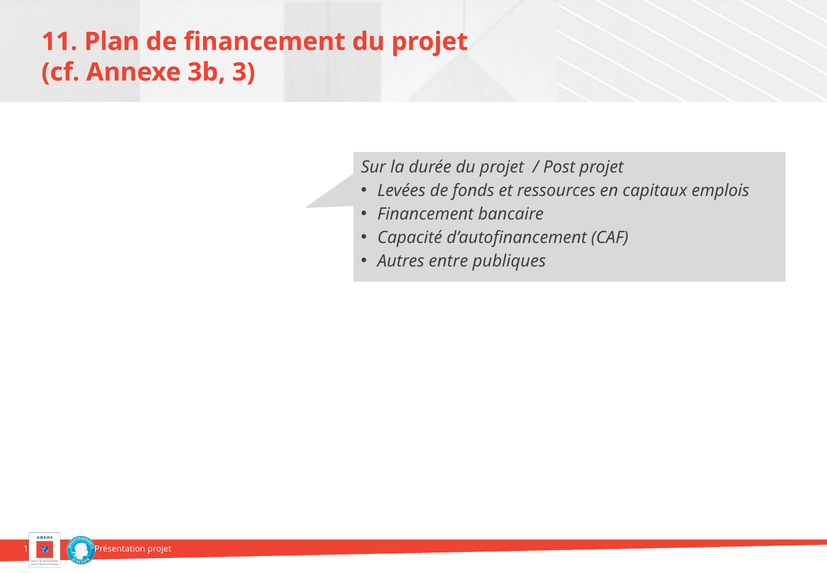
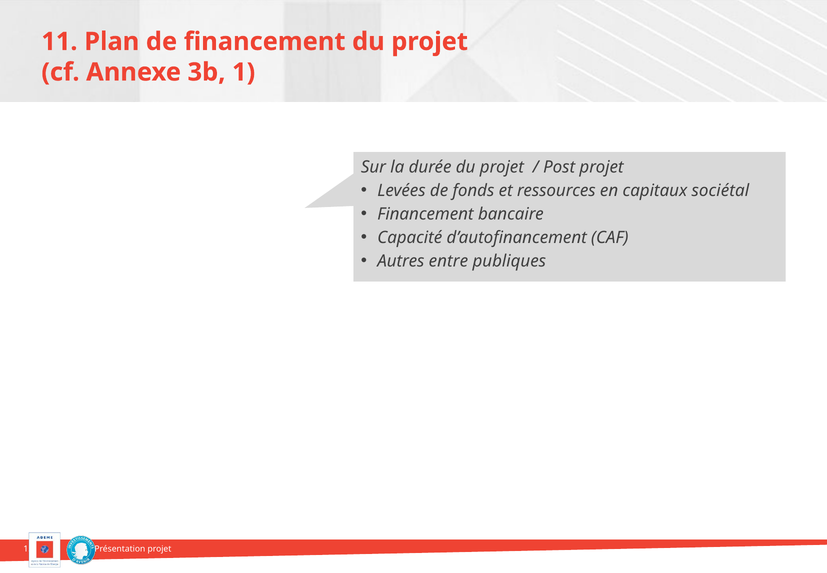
3: 3 -> 1
emplois: emplois -> sociétal
